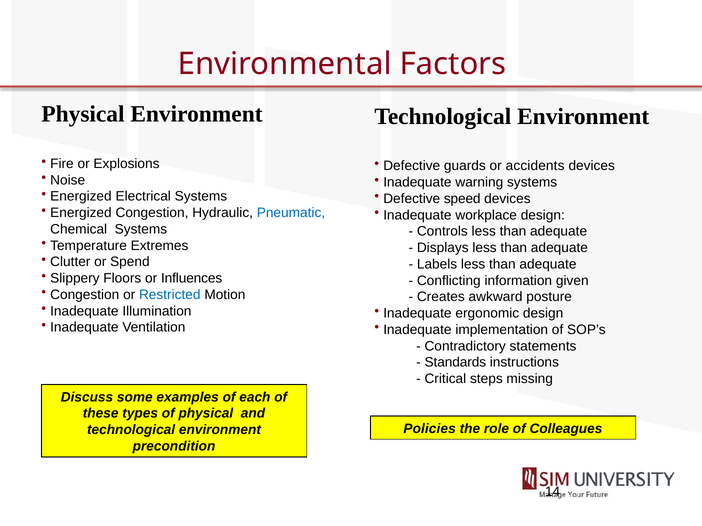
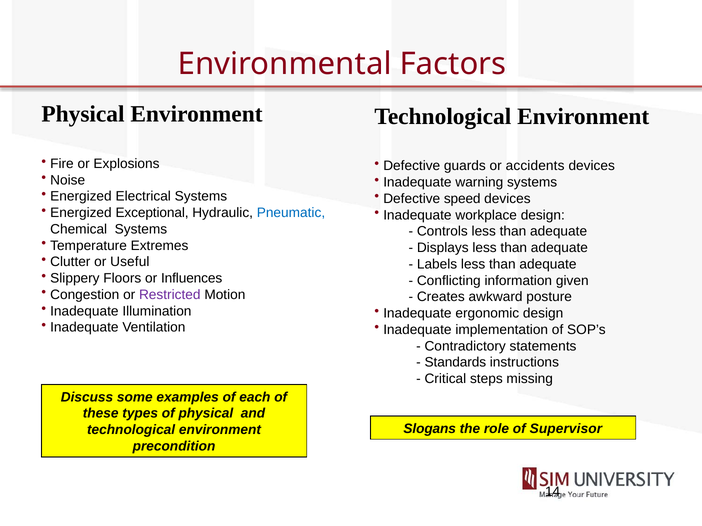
Energized Congestion: Congestion -> Exceptional
Spend: Spend -> Useful
Restricted colour: blue -> purple
Policies: Policies -> Slogans
Colleagues: Colleagues -> Supervisor
